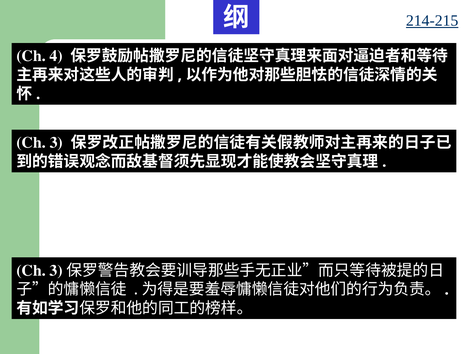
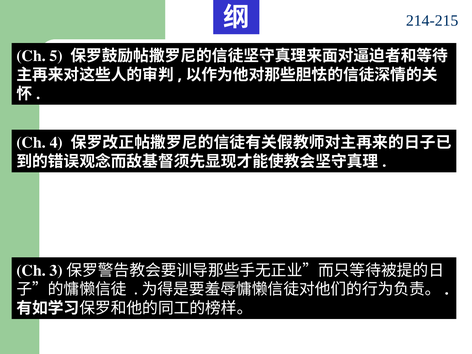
214-215 underline: present -> none
4: 4 -> 5
3: 3 -> 4
